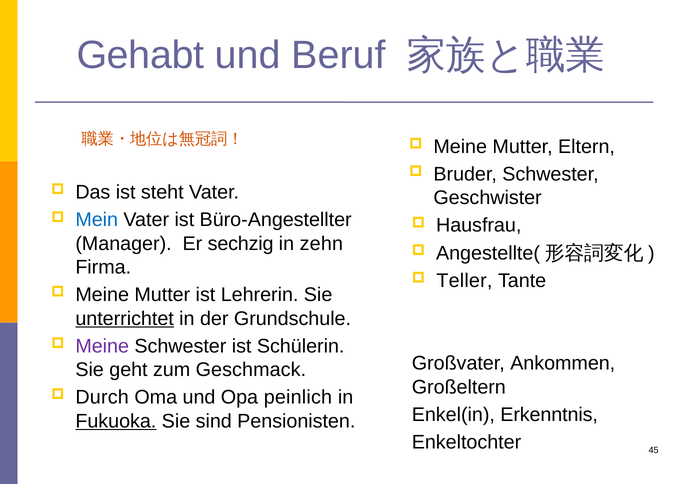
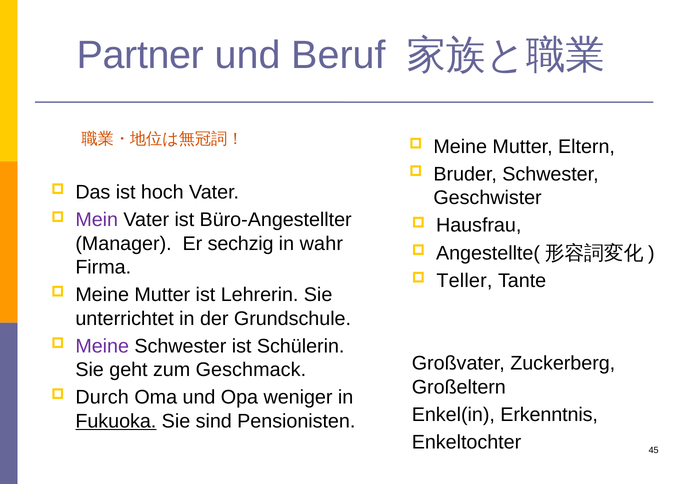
Gehabt: Gehabt -> Partner
steht: steht -> hoch
Mein colour: blue -> purple
zehn: zehn -> wahr
unterrichtet underline: present -> none
Ankommen: Ankommen -> Zuckerberg
peinlich: peinlich -> weniger
